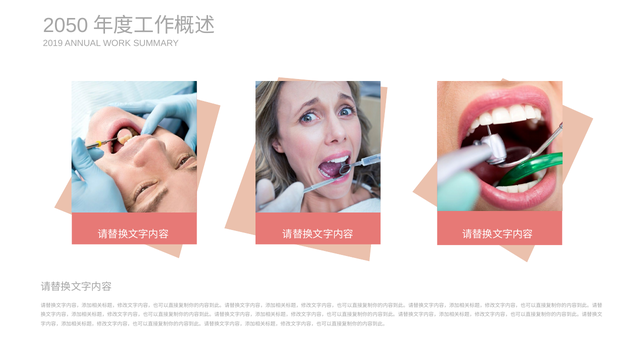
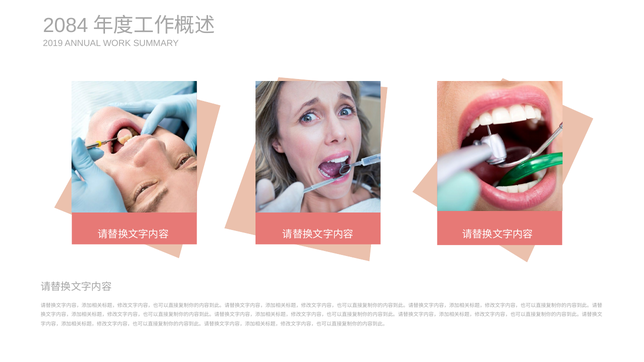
2050: 2050 -> 2084
